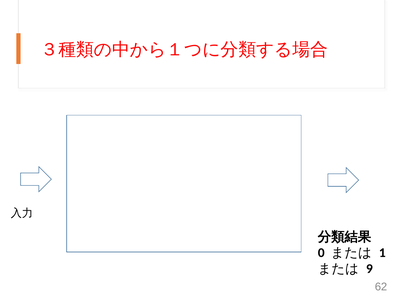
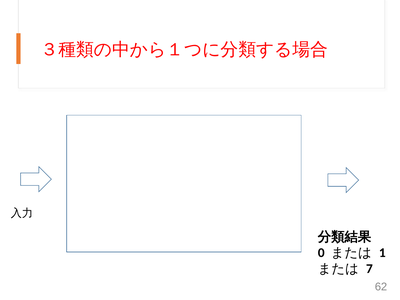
9: 9 -> 7
